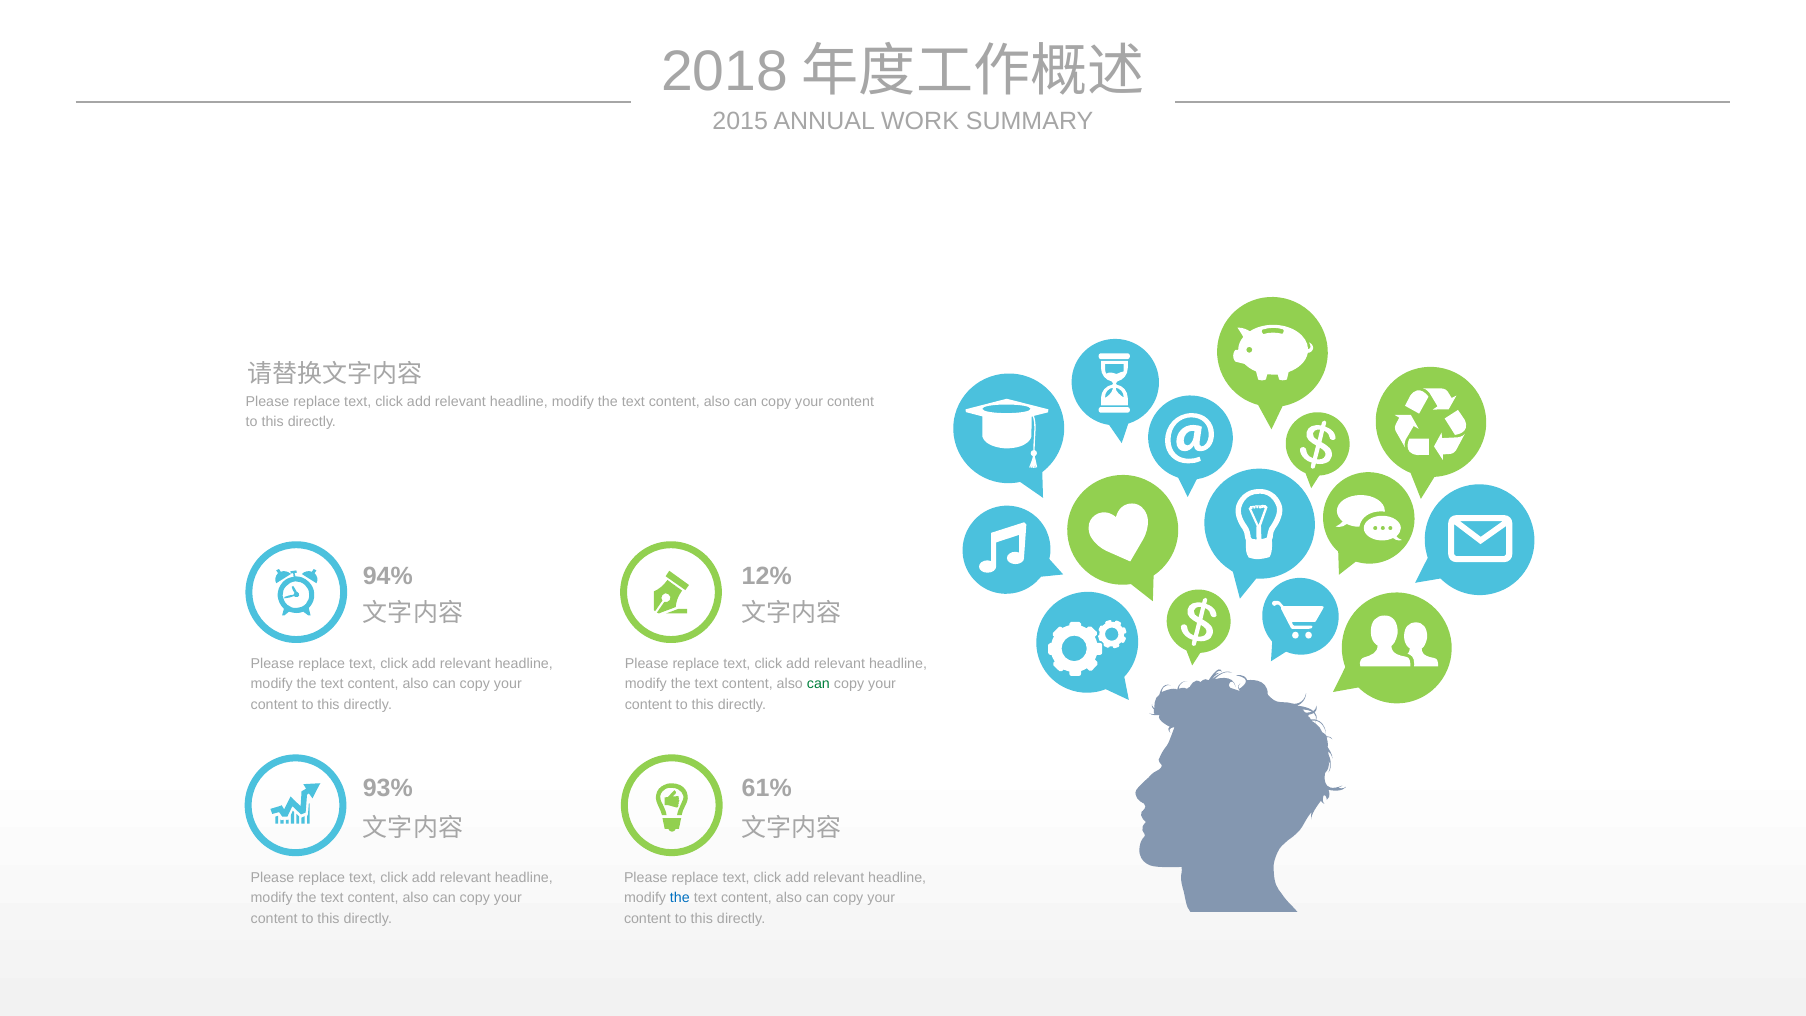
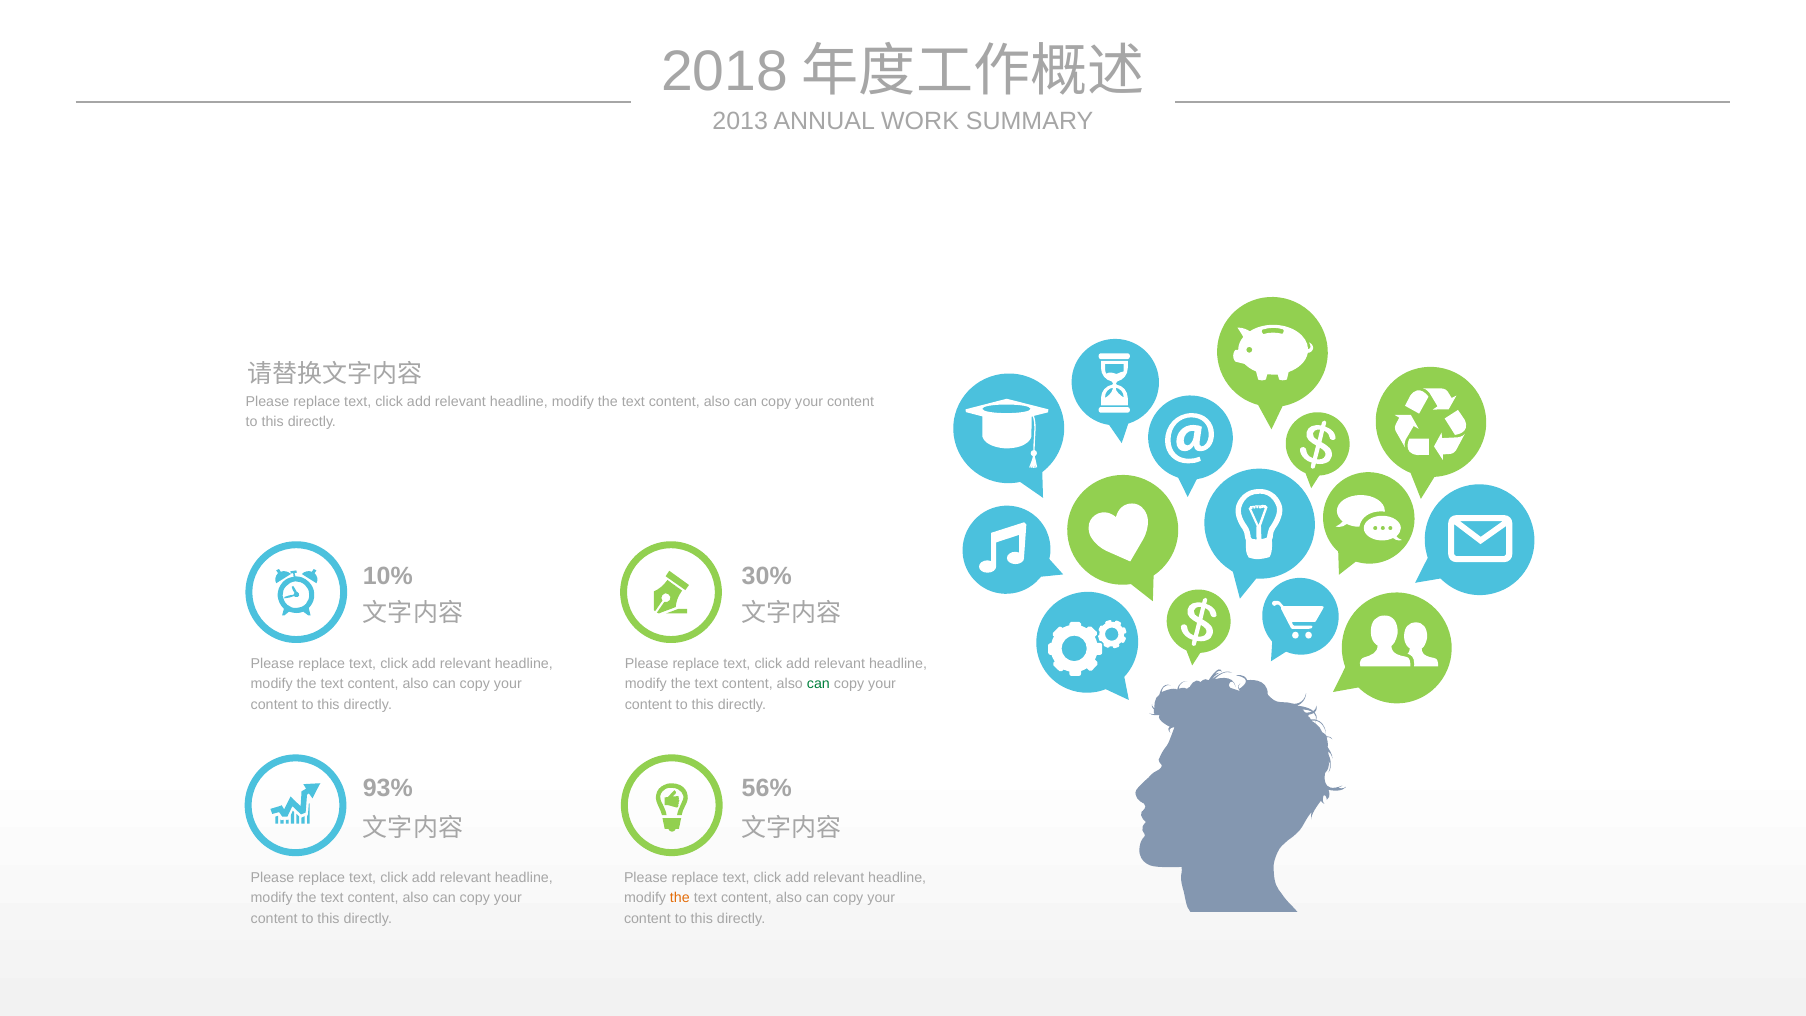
2015: 2015 -> 2013
94%: 94% -> 10%
12%: 12% -> 30%
61%: 61% -> 56%
the at (680, 898) colour: blue -> orange
